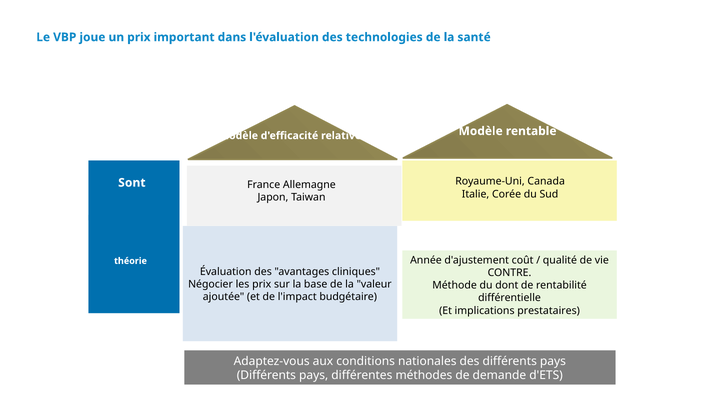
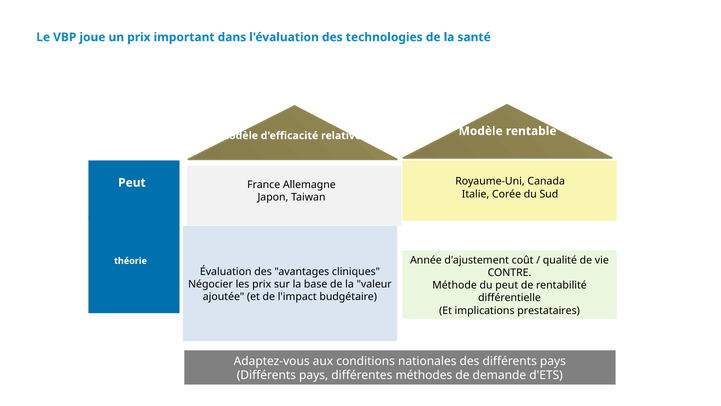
Sont at (132, 183): Sont -> Peut
du dont: dont -> peut
